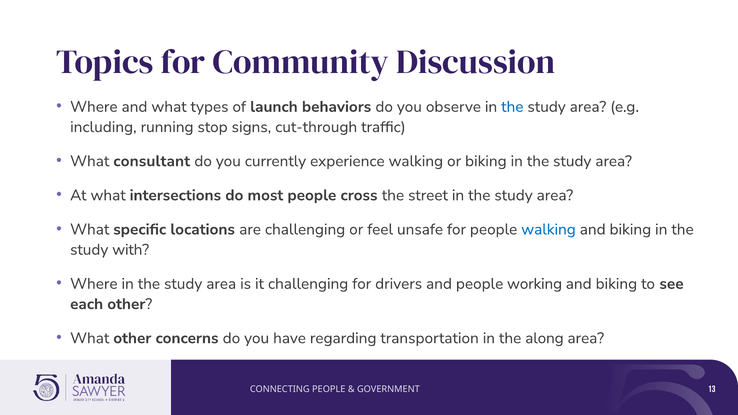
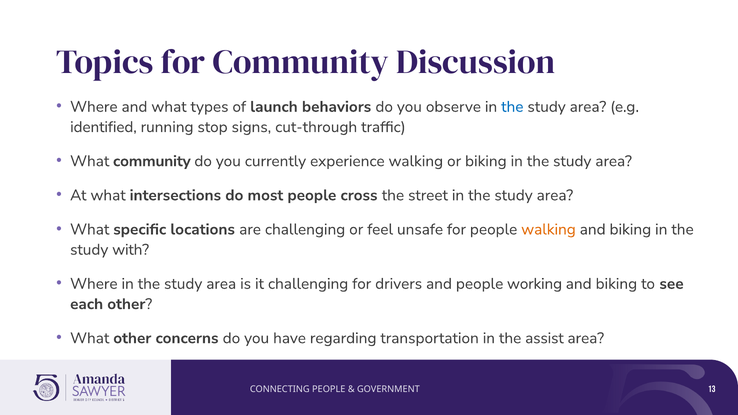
including: including -> identified
What consultant: consultant -> community
walking at (548, 229) colour: blue -> orange
along: along -> assist
